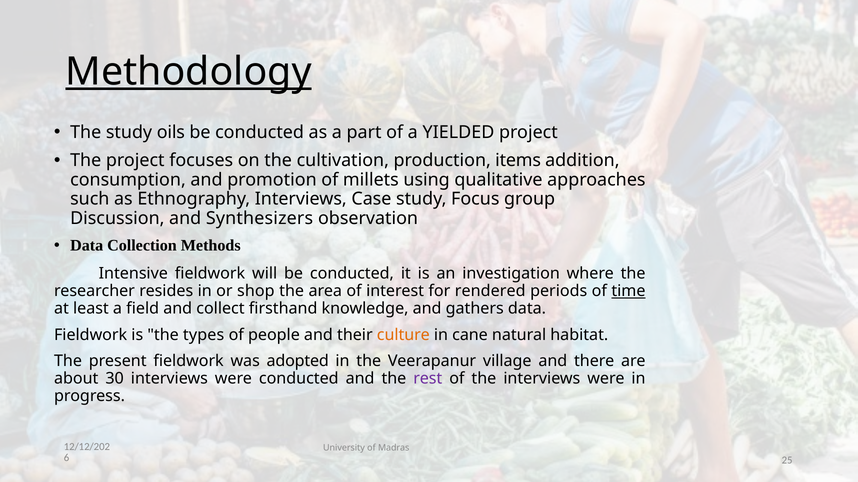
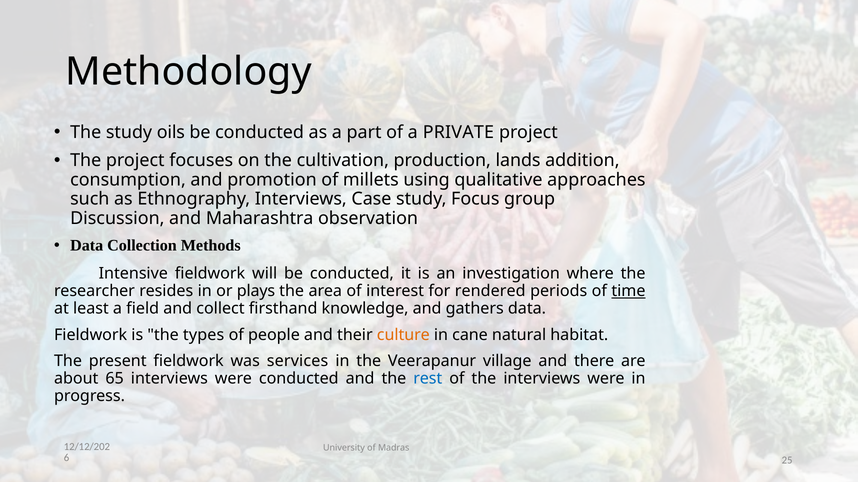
Methodology underline: present -> none
YIELDED: YIELDED -> PRIVATE
items: items -> lands
Synthesizers: Synthesizers -> Maharashtra
shop: shop -> plays
adopted: adopted -> services
30: 30 -> 65
rest colour: purple -> blue
